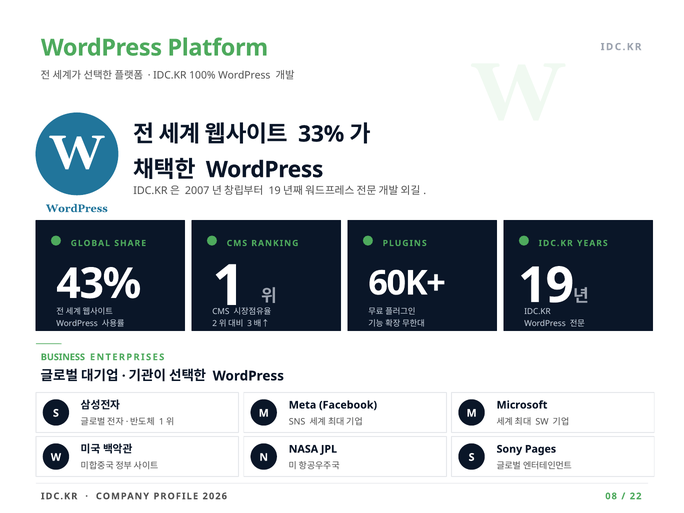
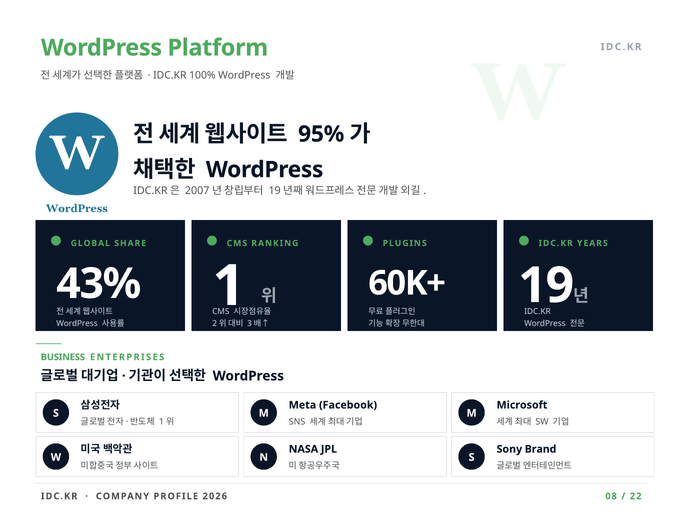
33%: 33% -> 95%
Pages: Pages -> Brand
